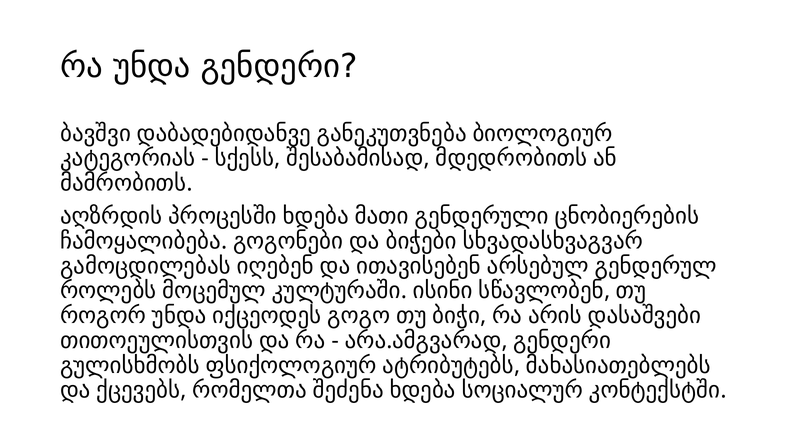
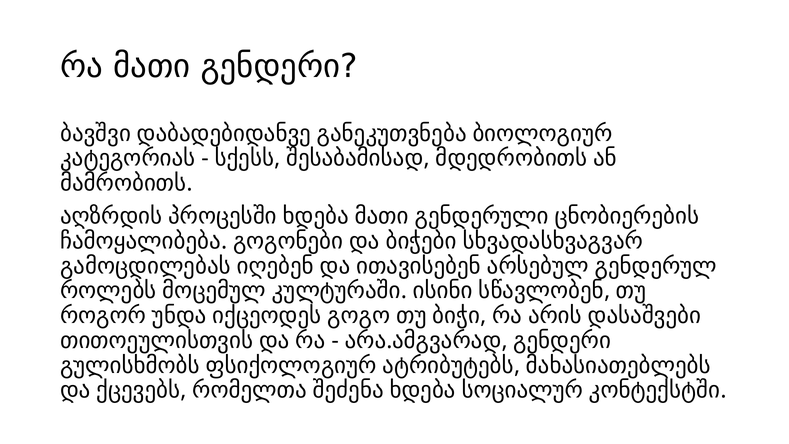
რა უნდა: უნდა -> მათი
